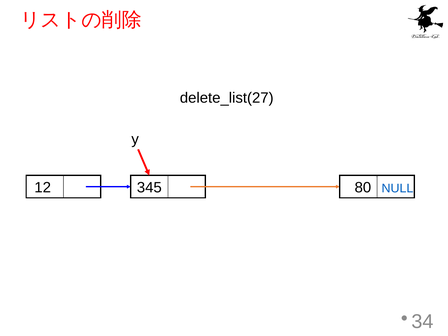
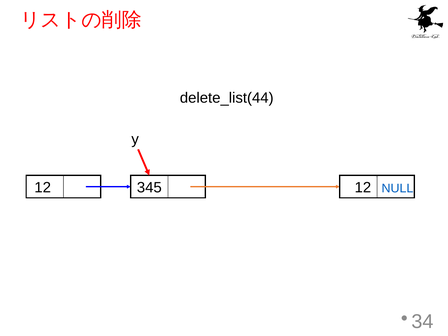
delete_list(27: delete_list(27 -> delete_list(44
345 80: 80 -> 12
